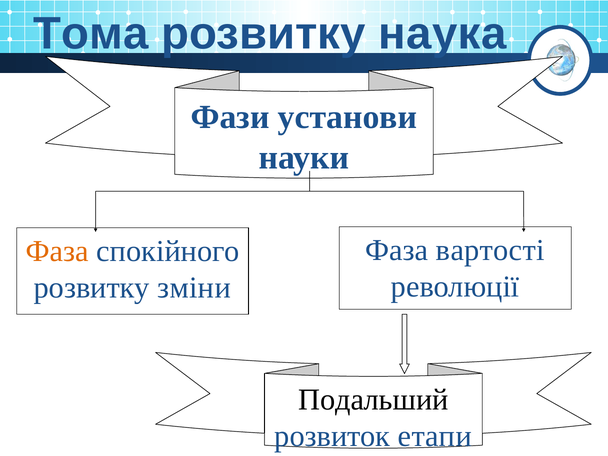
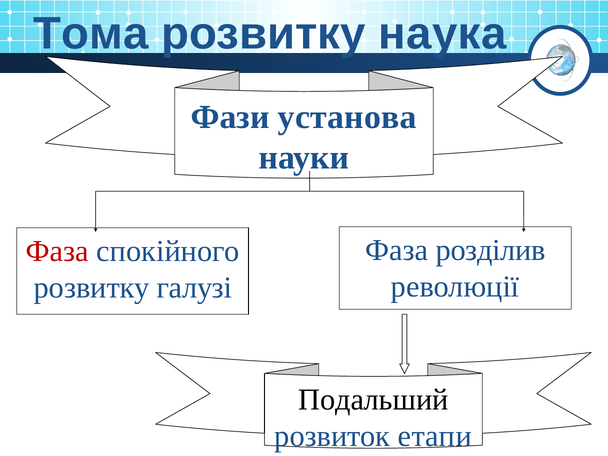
установи: установи -> установа
вартості: вартості -> розділив
Фаза at (57, 251) colour: orange -> red
зміни: зміни -> галузі
